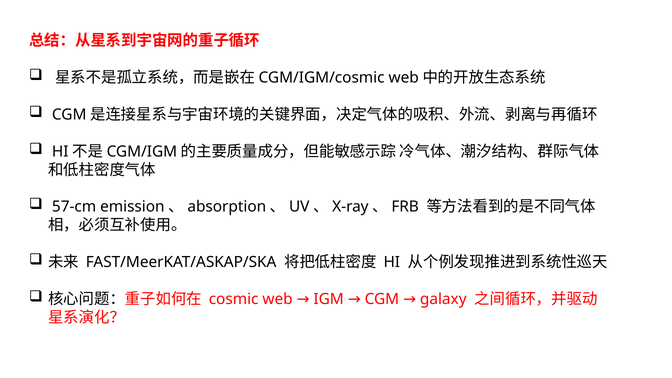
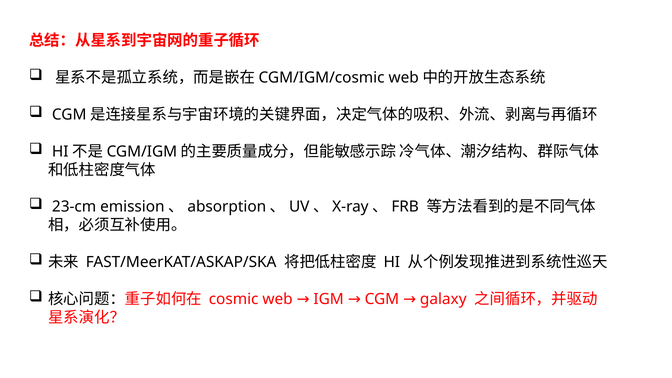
57-cm: 57-cm -> 23-cm
